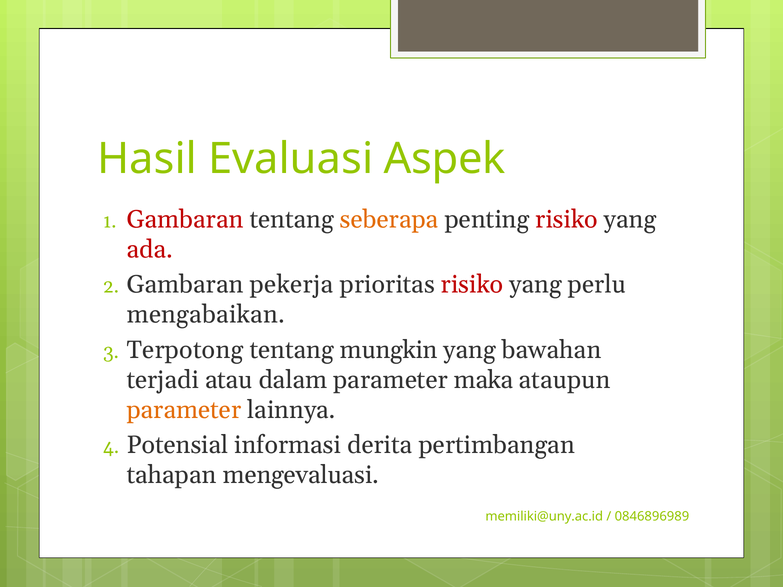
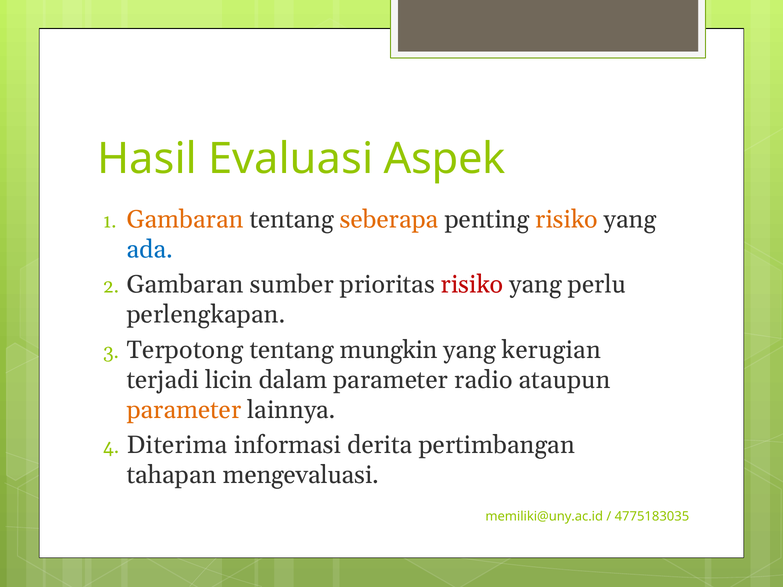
Gambaran at (185, 220) colour: red -> orange
risiko at (567, 220) colour: red -> orange
ada colour: red -> blue
pekerja: pekerja -> sumber
mengabaikan: mengabaikan -> perlengkapan
bawahan: bawahan -> kerugian
atau: atau -> licin
maka: maka -> radio
Potensial: Potensial -> Diterima
0846896989: 0846896989 -> 4775183035
